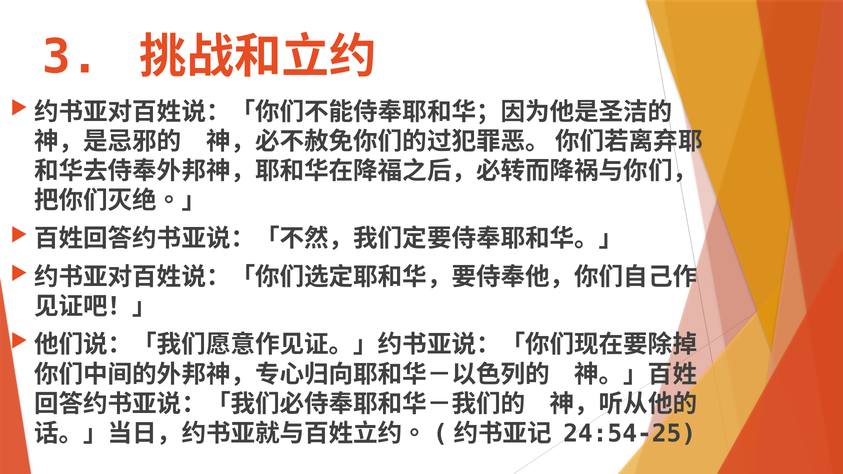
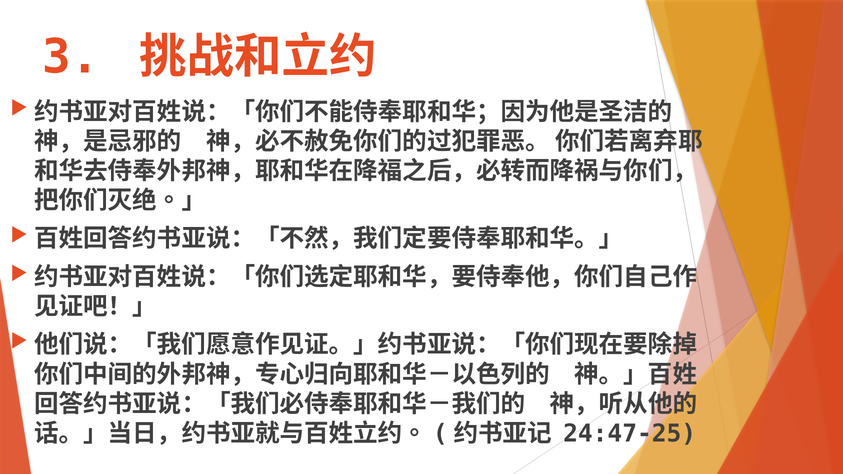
24:54-25: 24:54-25 -> 24:47-25
